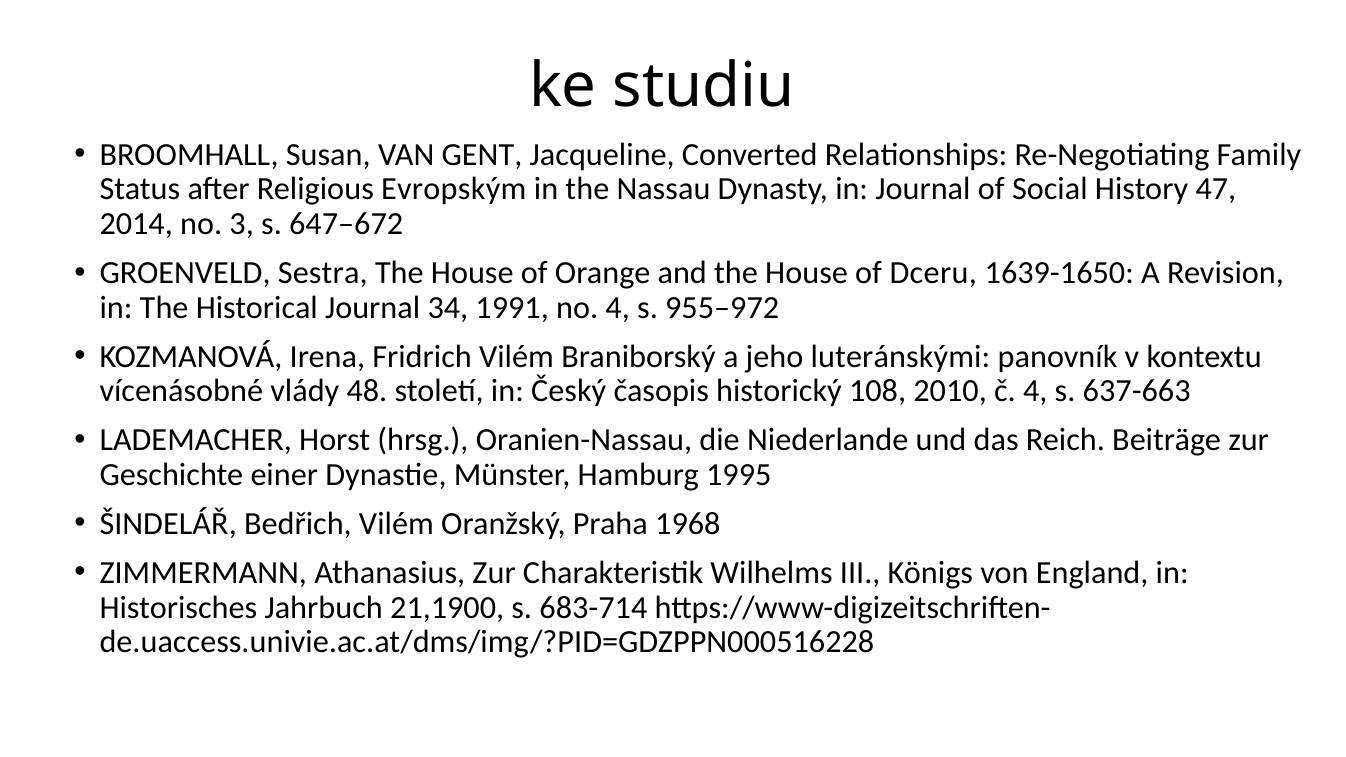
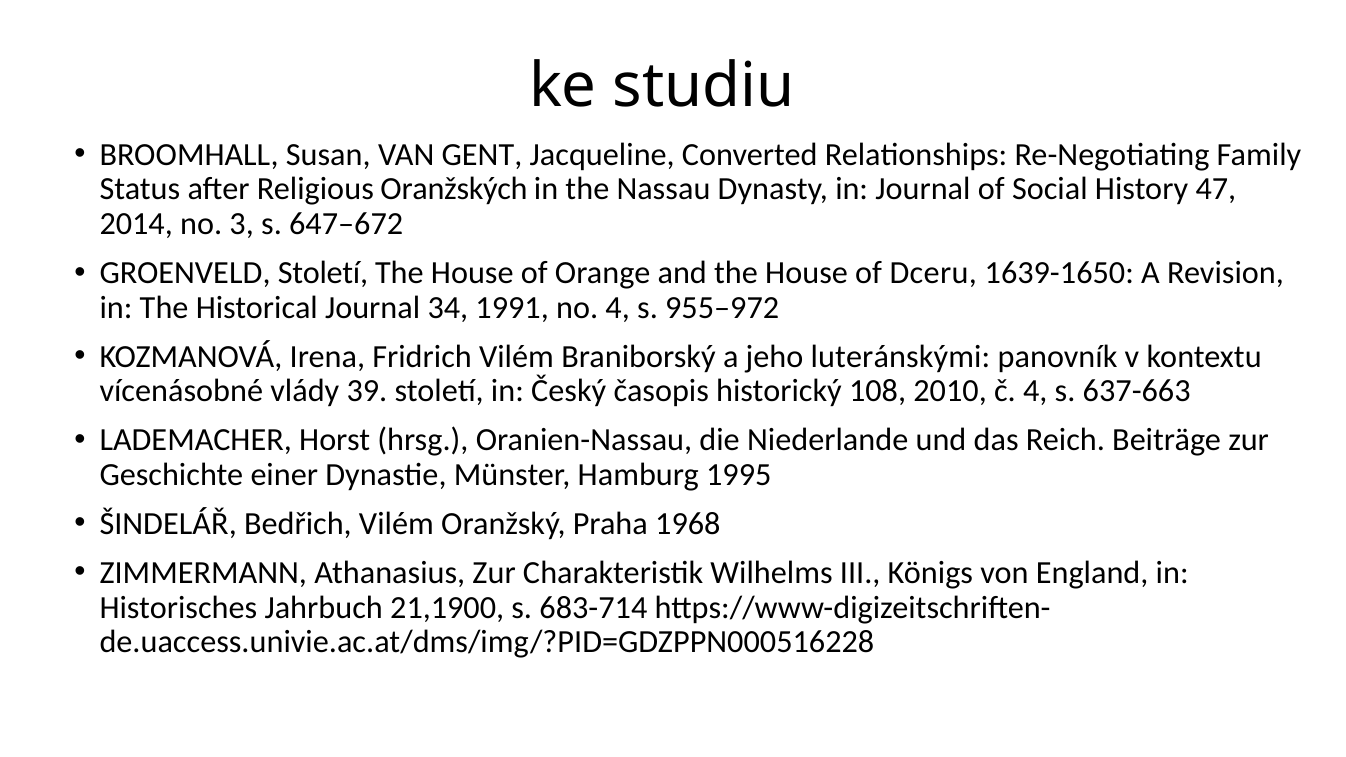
Evropským: Evropským -> Oranžských
GROENVELD Sestra: Sestra -> Století
48: 48 -> 39
